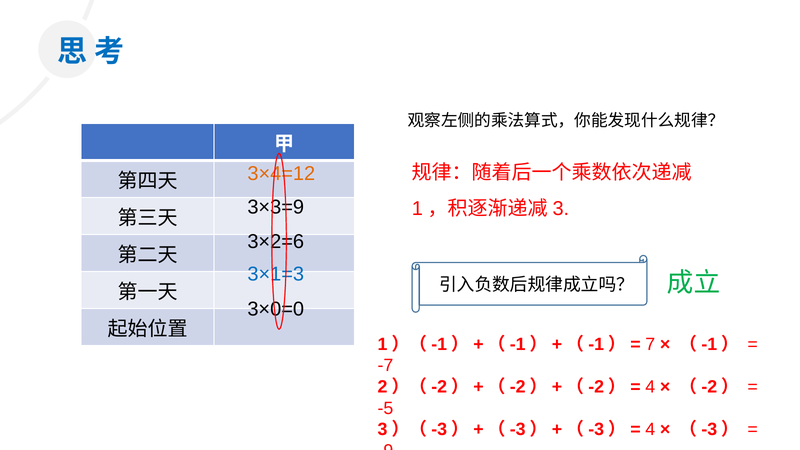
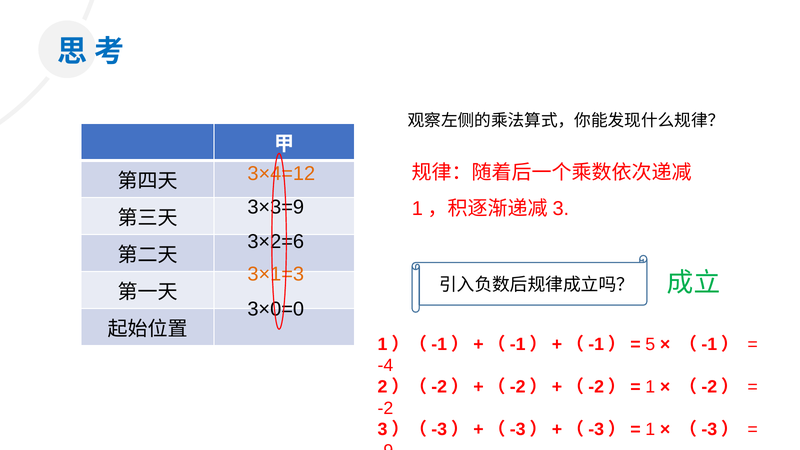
3×1=3 colour: blue -> orange
7: 7 -> 5
-7: -7 -> -4
2）（-2）+（-2）+（-2）= 4: 4 -> 1
-5: -5 -> -2
3）（-3）+（-3）+（-3）= 4: 4 -> 1
